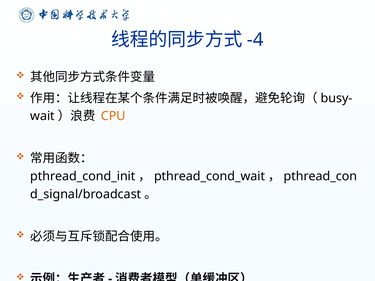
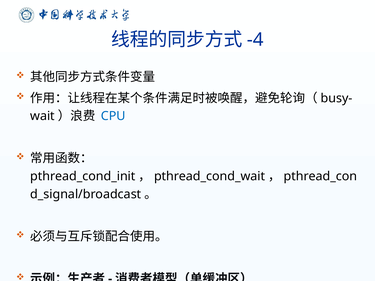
CPU colour: orange -> blue
